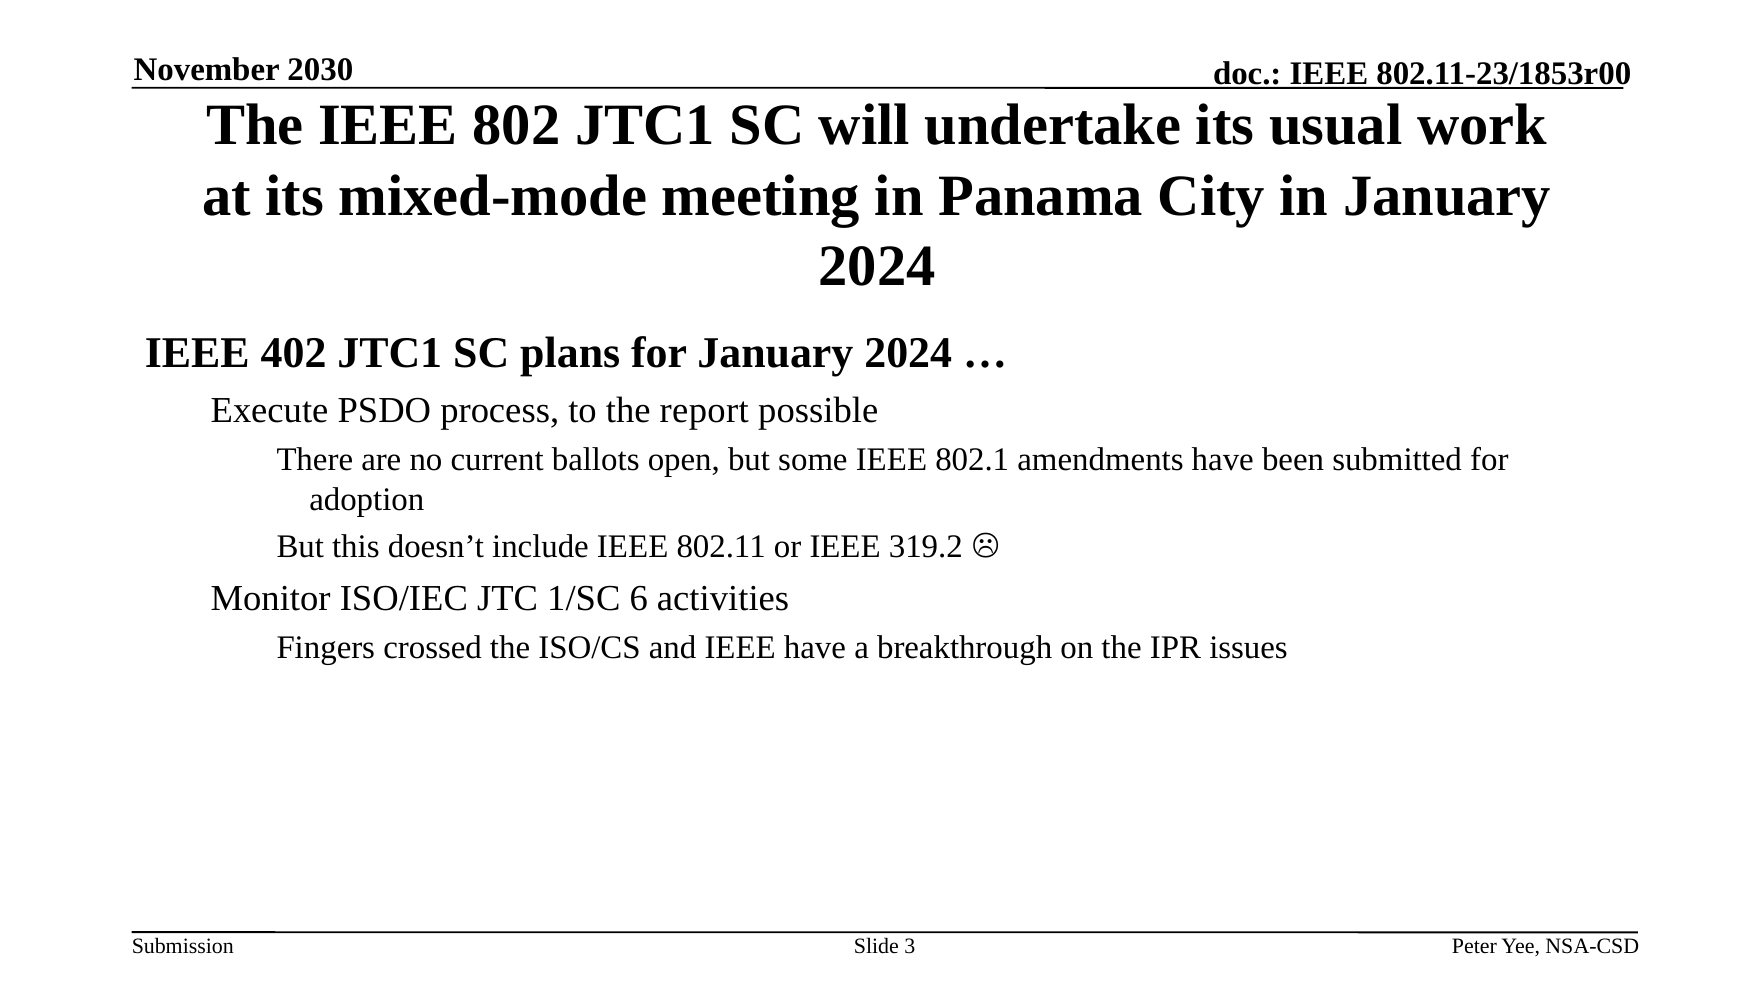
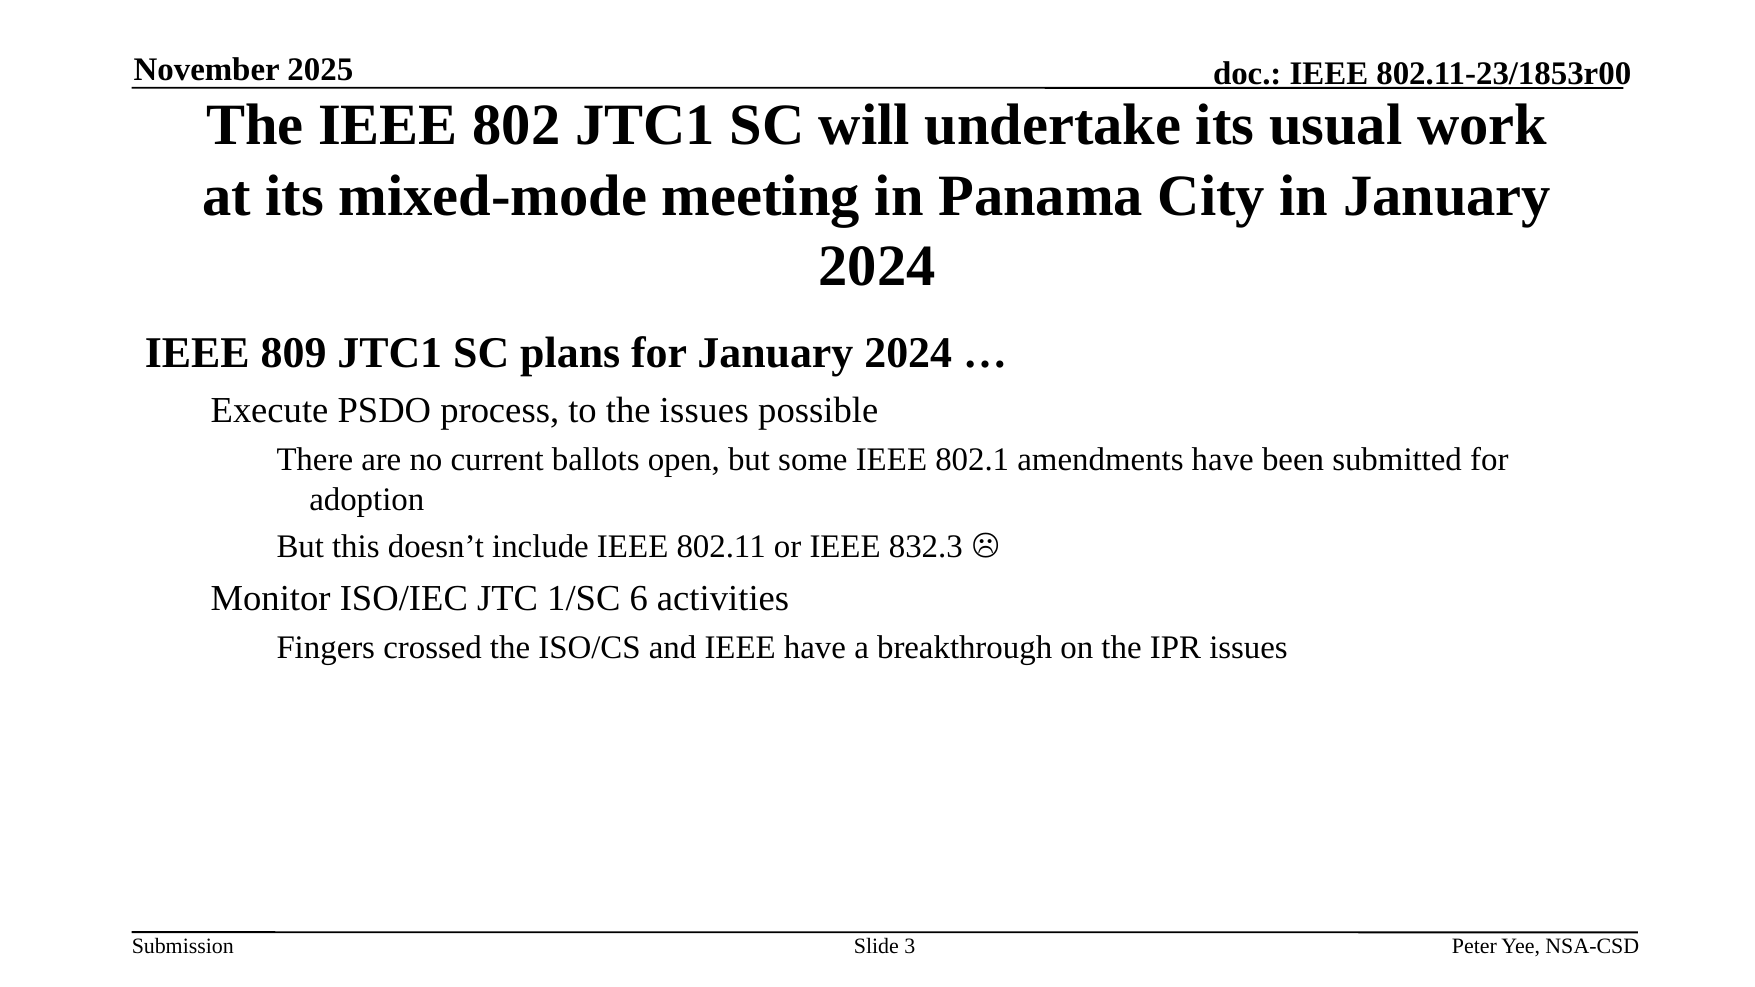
2030: 2030 -> 2025
402: 402 -> 809
the report: report -> issues
319.2: 319.2 -> 832.3
